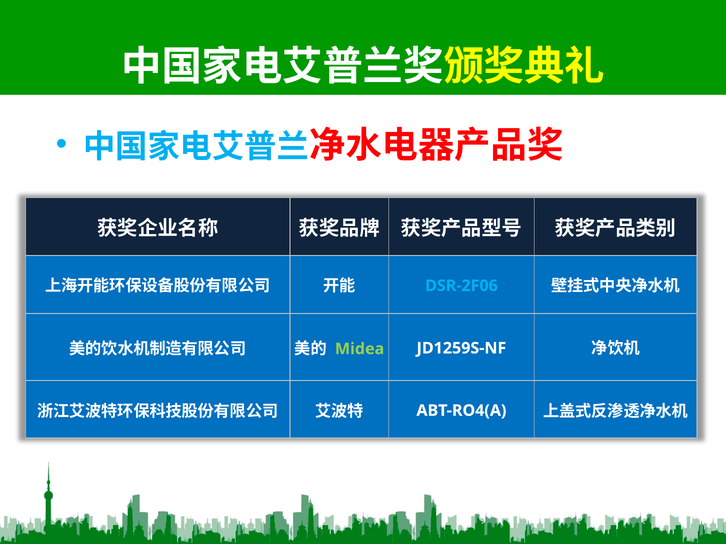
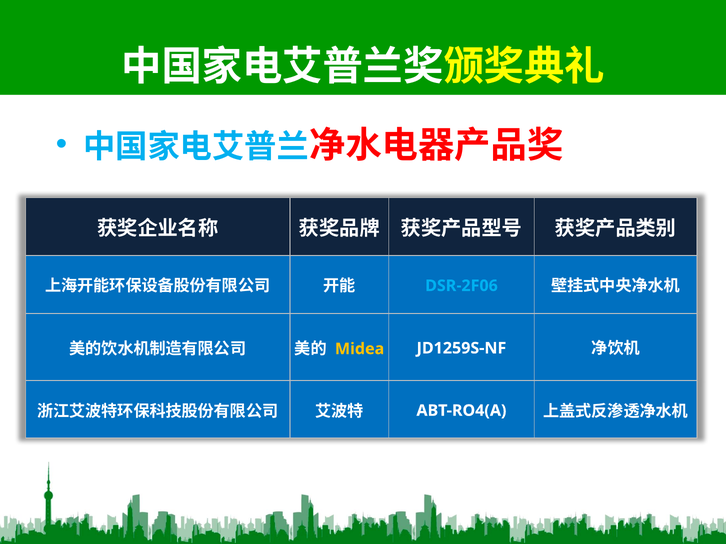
Midea colour: light green -> yellow
